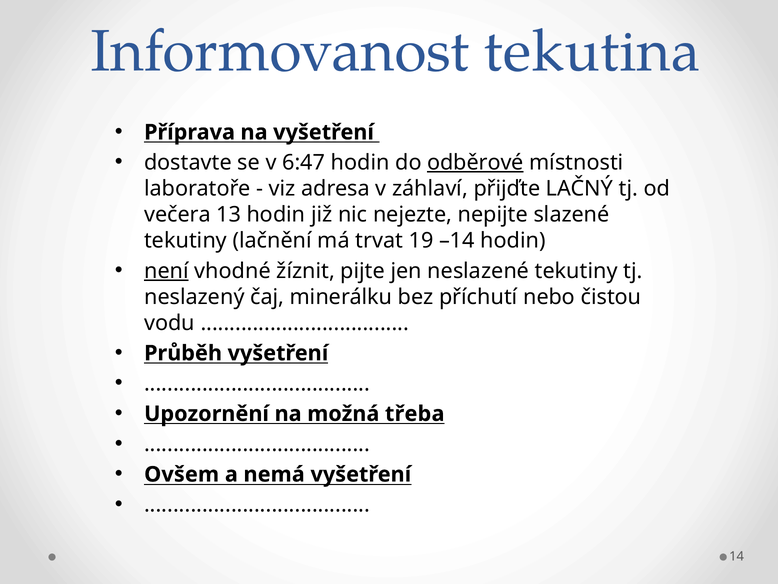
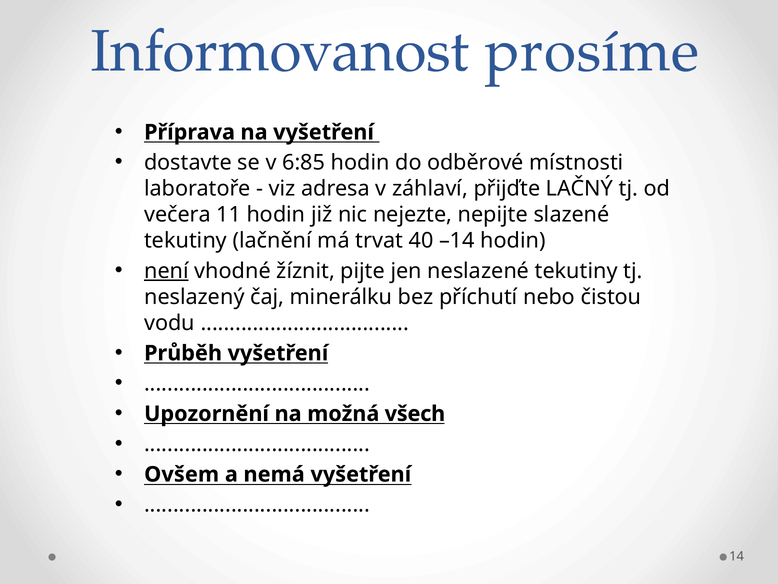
tekutina: tekutina -> prosíme
6:47: 6:47 -> 6:85
odběrové underline: present -> none
13: 13 -> 11
19: 19 -> 40
třeba: třeba -> všech
